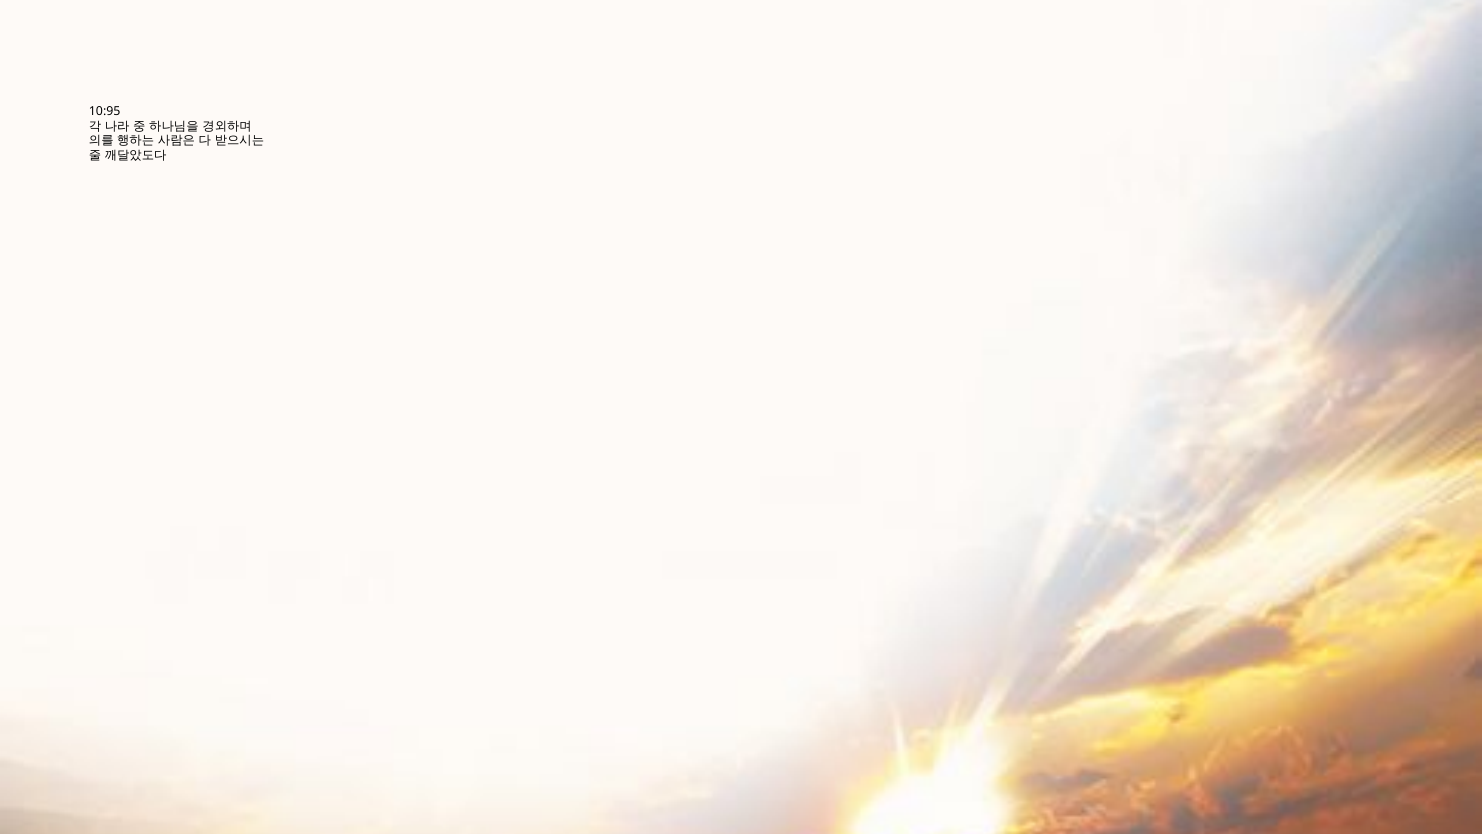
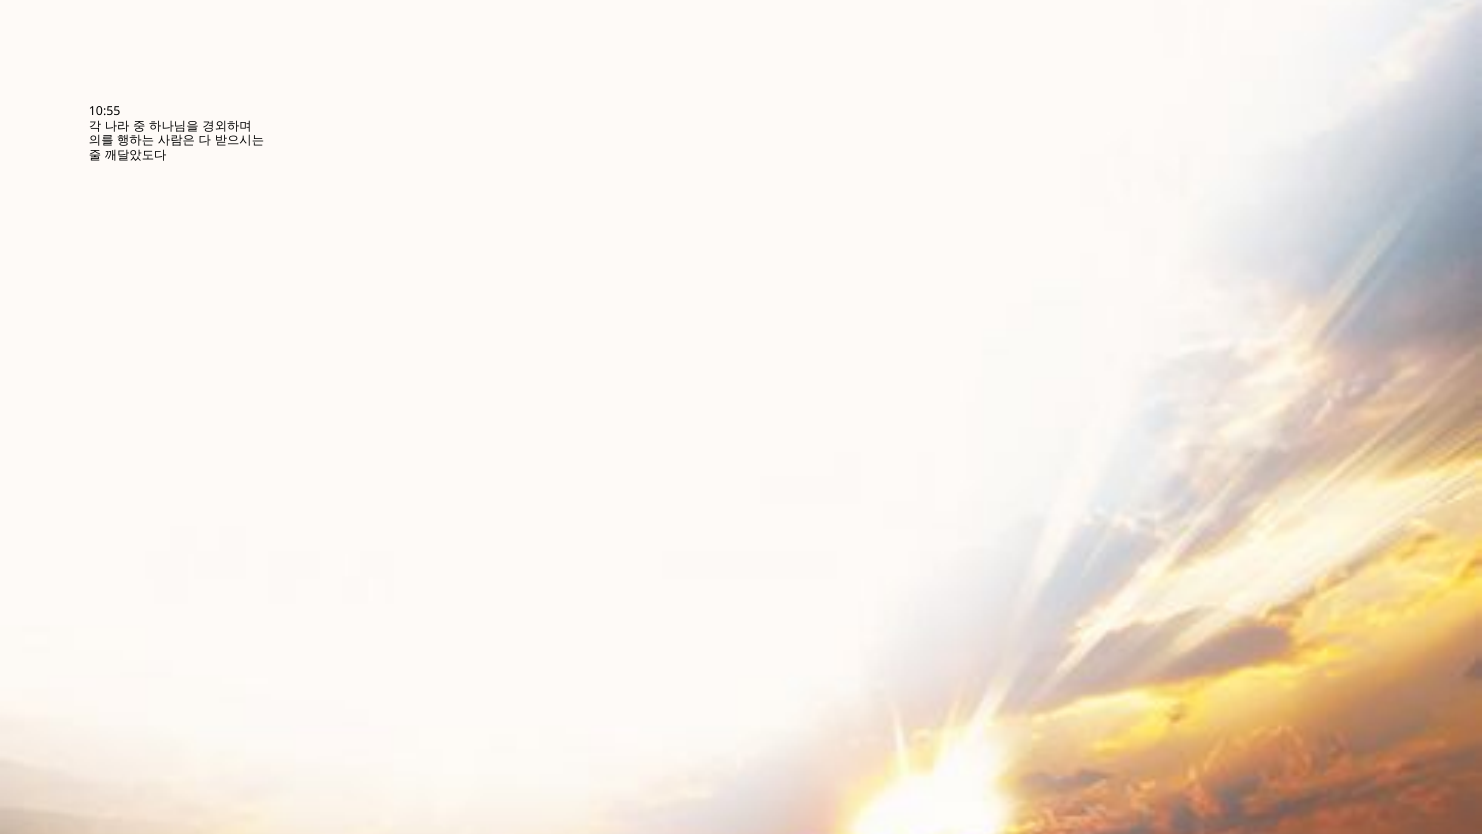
10:95: 10:95 -> 10:55
